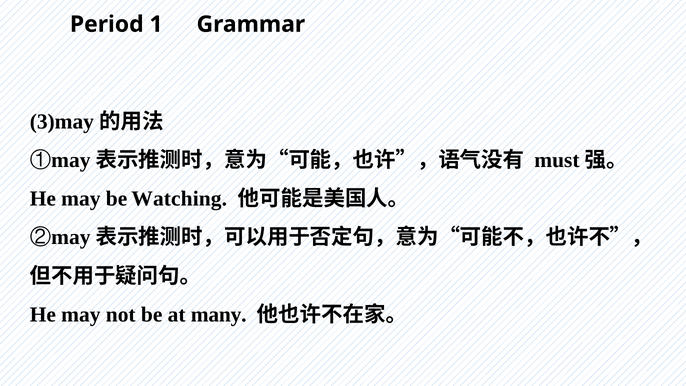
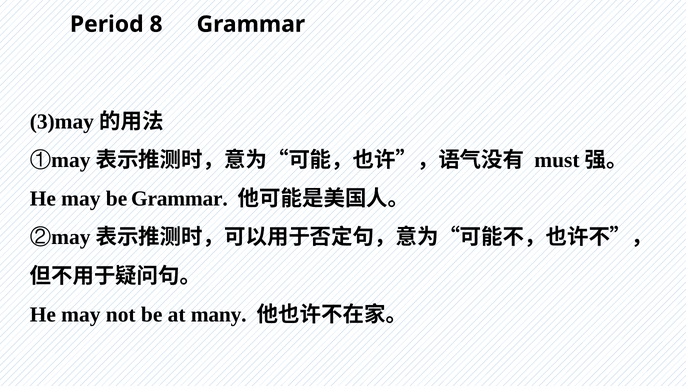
1: 1 -> 8
be Watching: Watching -> Grammar
